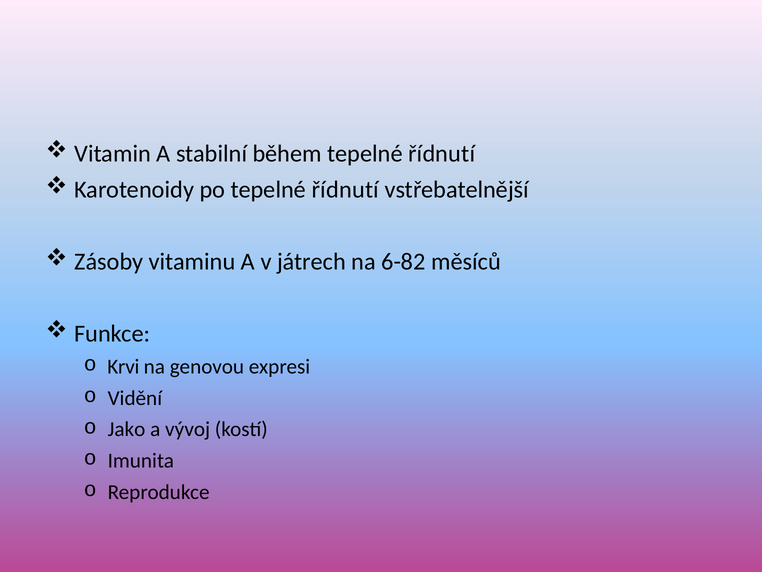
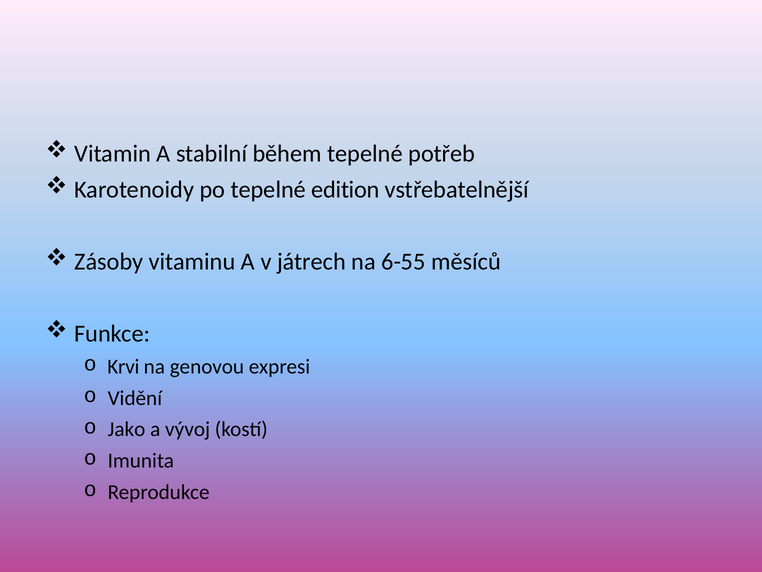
během tepelné řídnutí: řídnutí -> potřeb
po tepelné řídnutí: řídnutí -> edition
6-82: 6-82 -> 6-55
